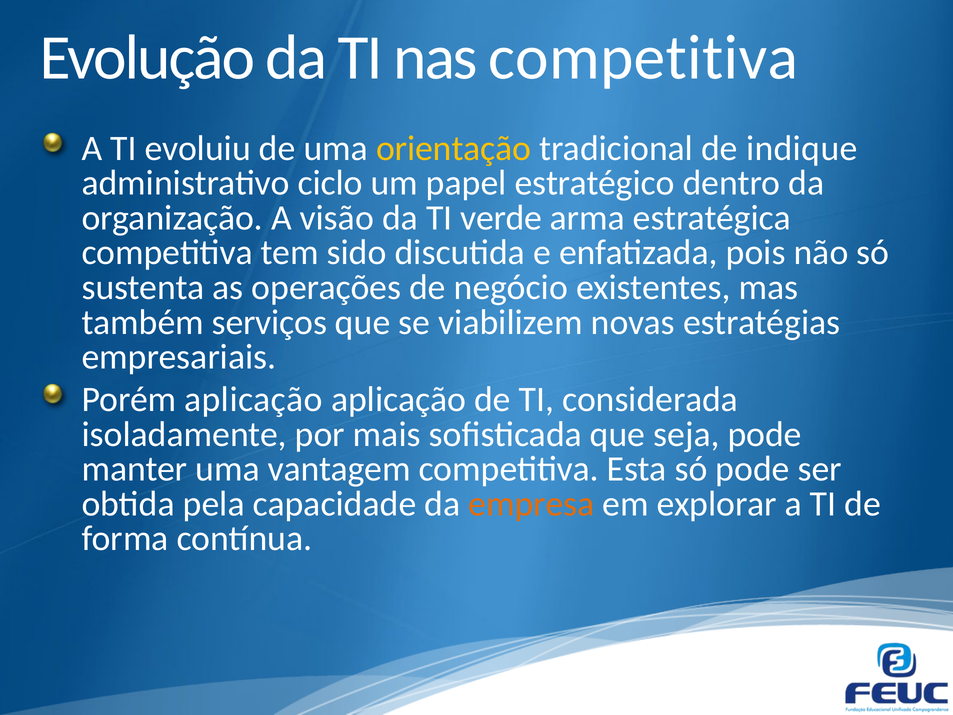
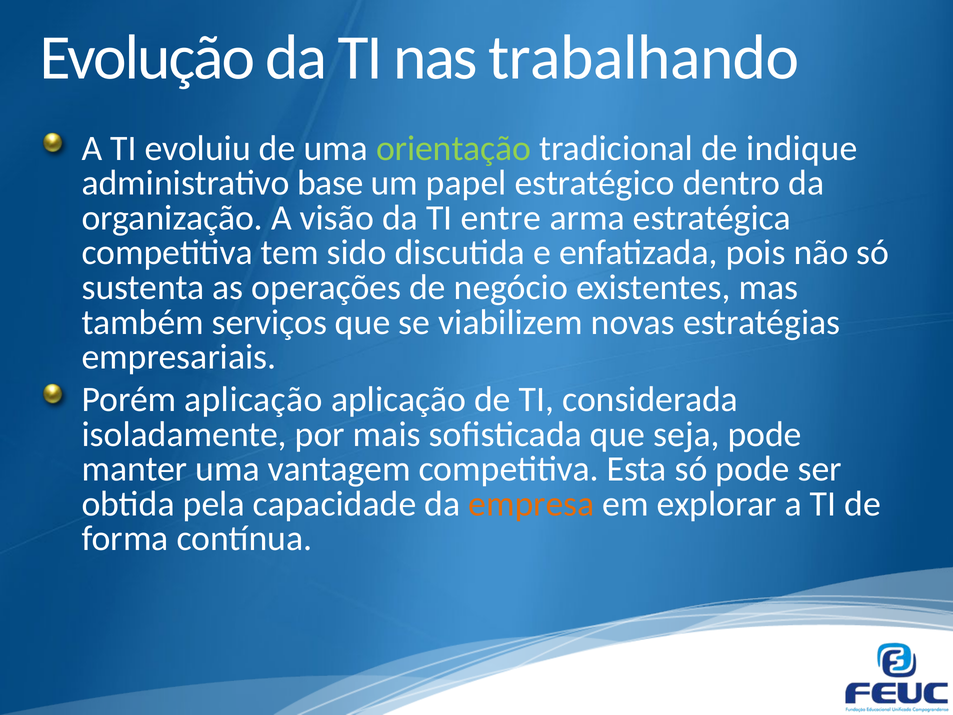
nas competitiva: competitiva -> trabalhando
orientação colour: yellow -> light green
ciclo: ciclo -> base
verde: verde -> entre
